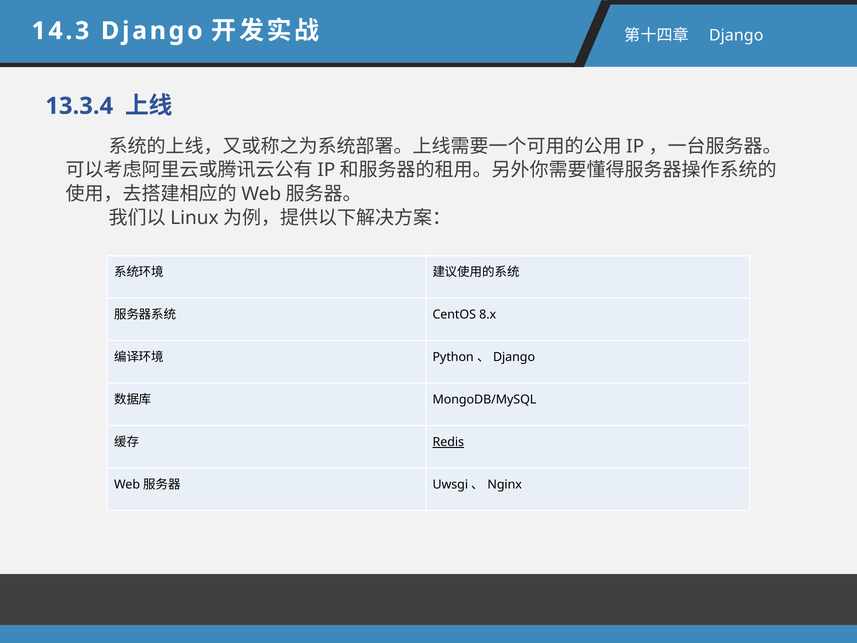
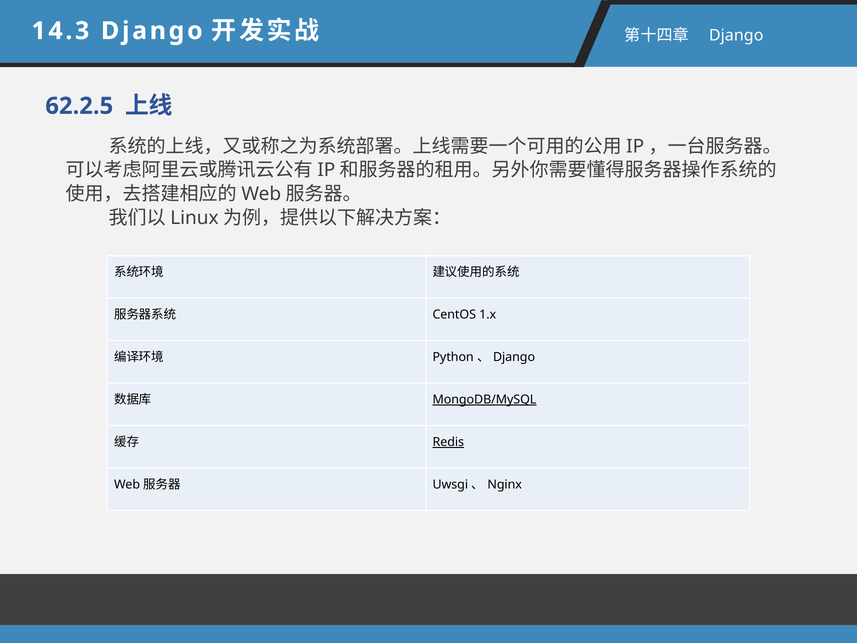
13.3.4: 13.3.4 -> 62.2.5
8.x: 8.x -> 1.x
MongoDB/MySQL underline: none -> present
